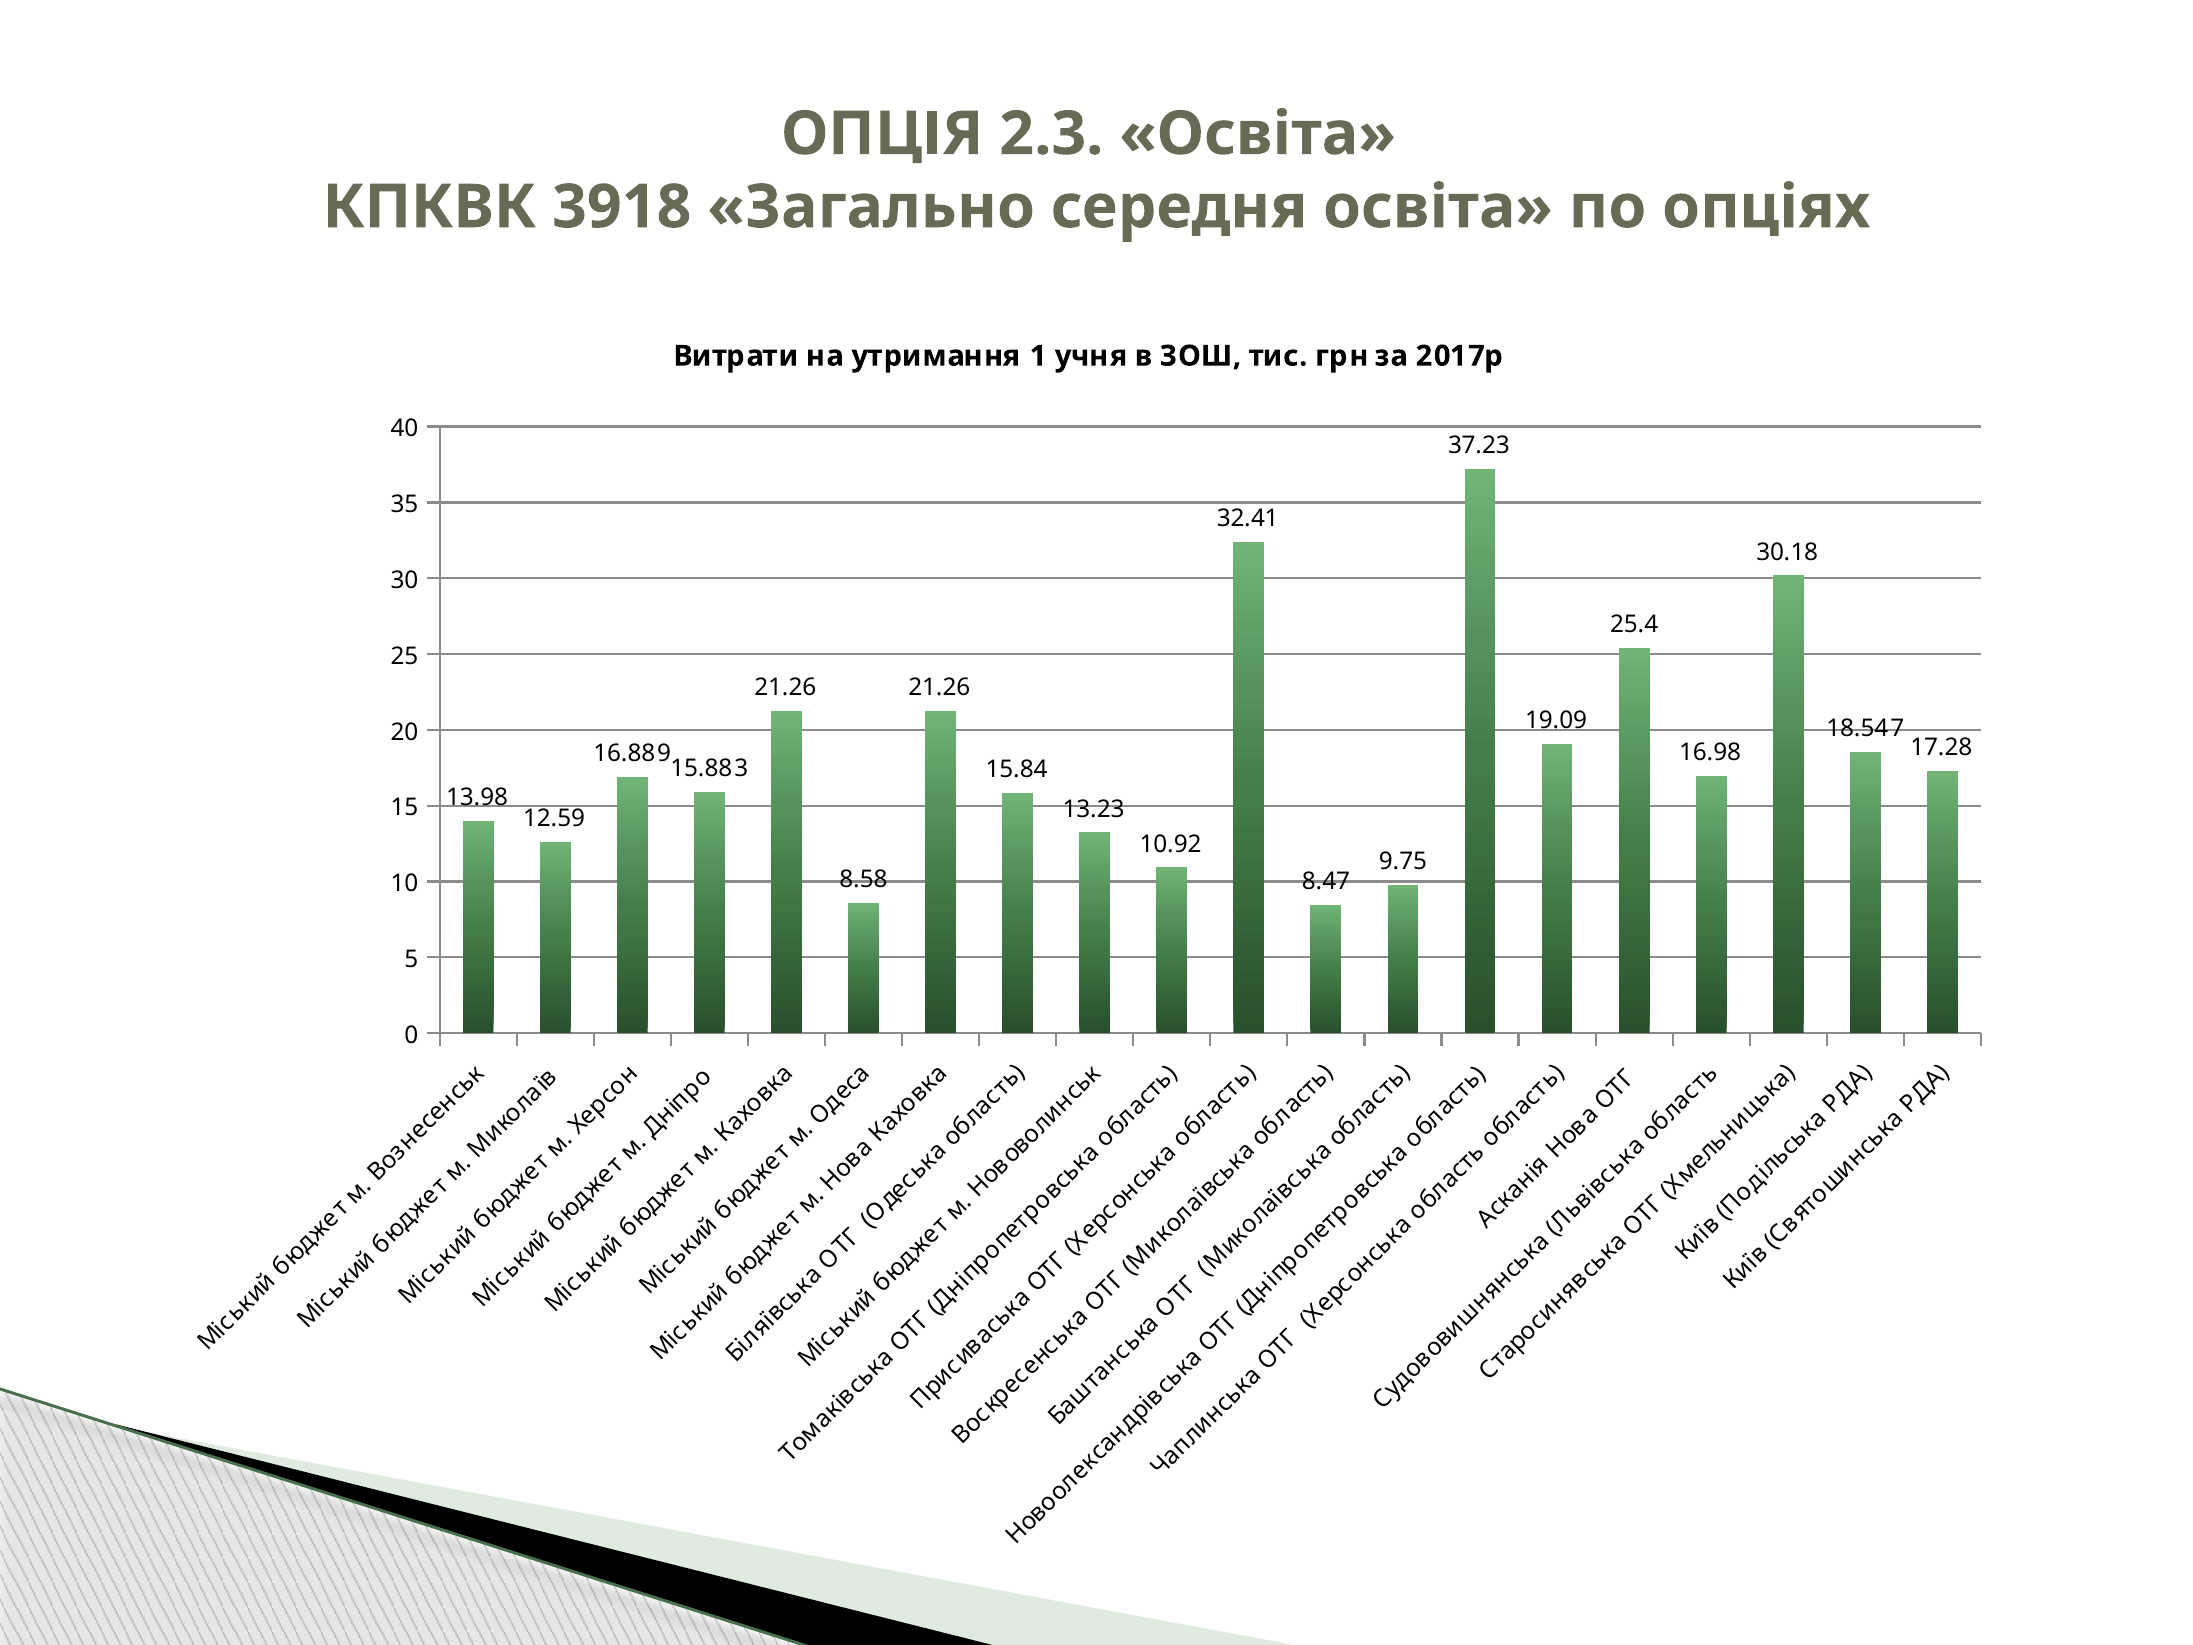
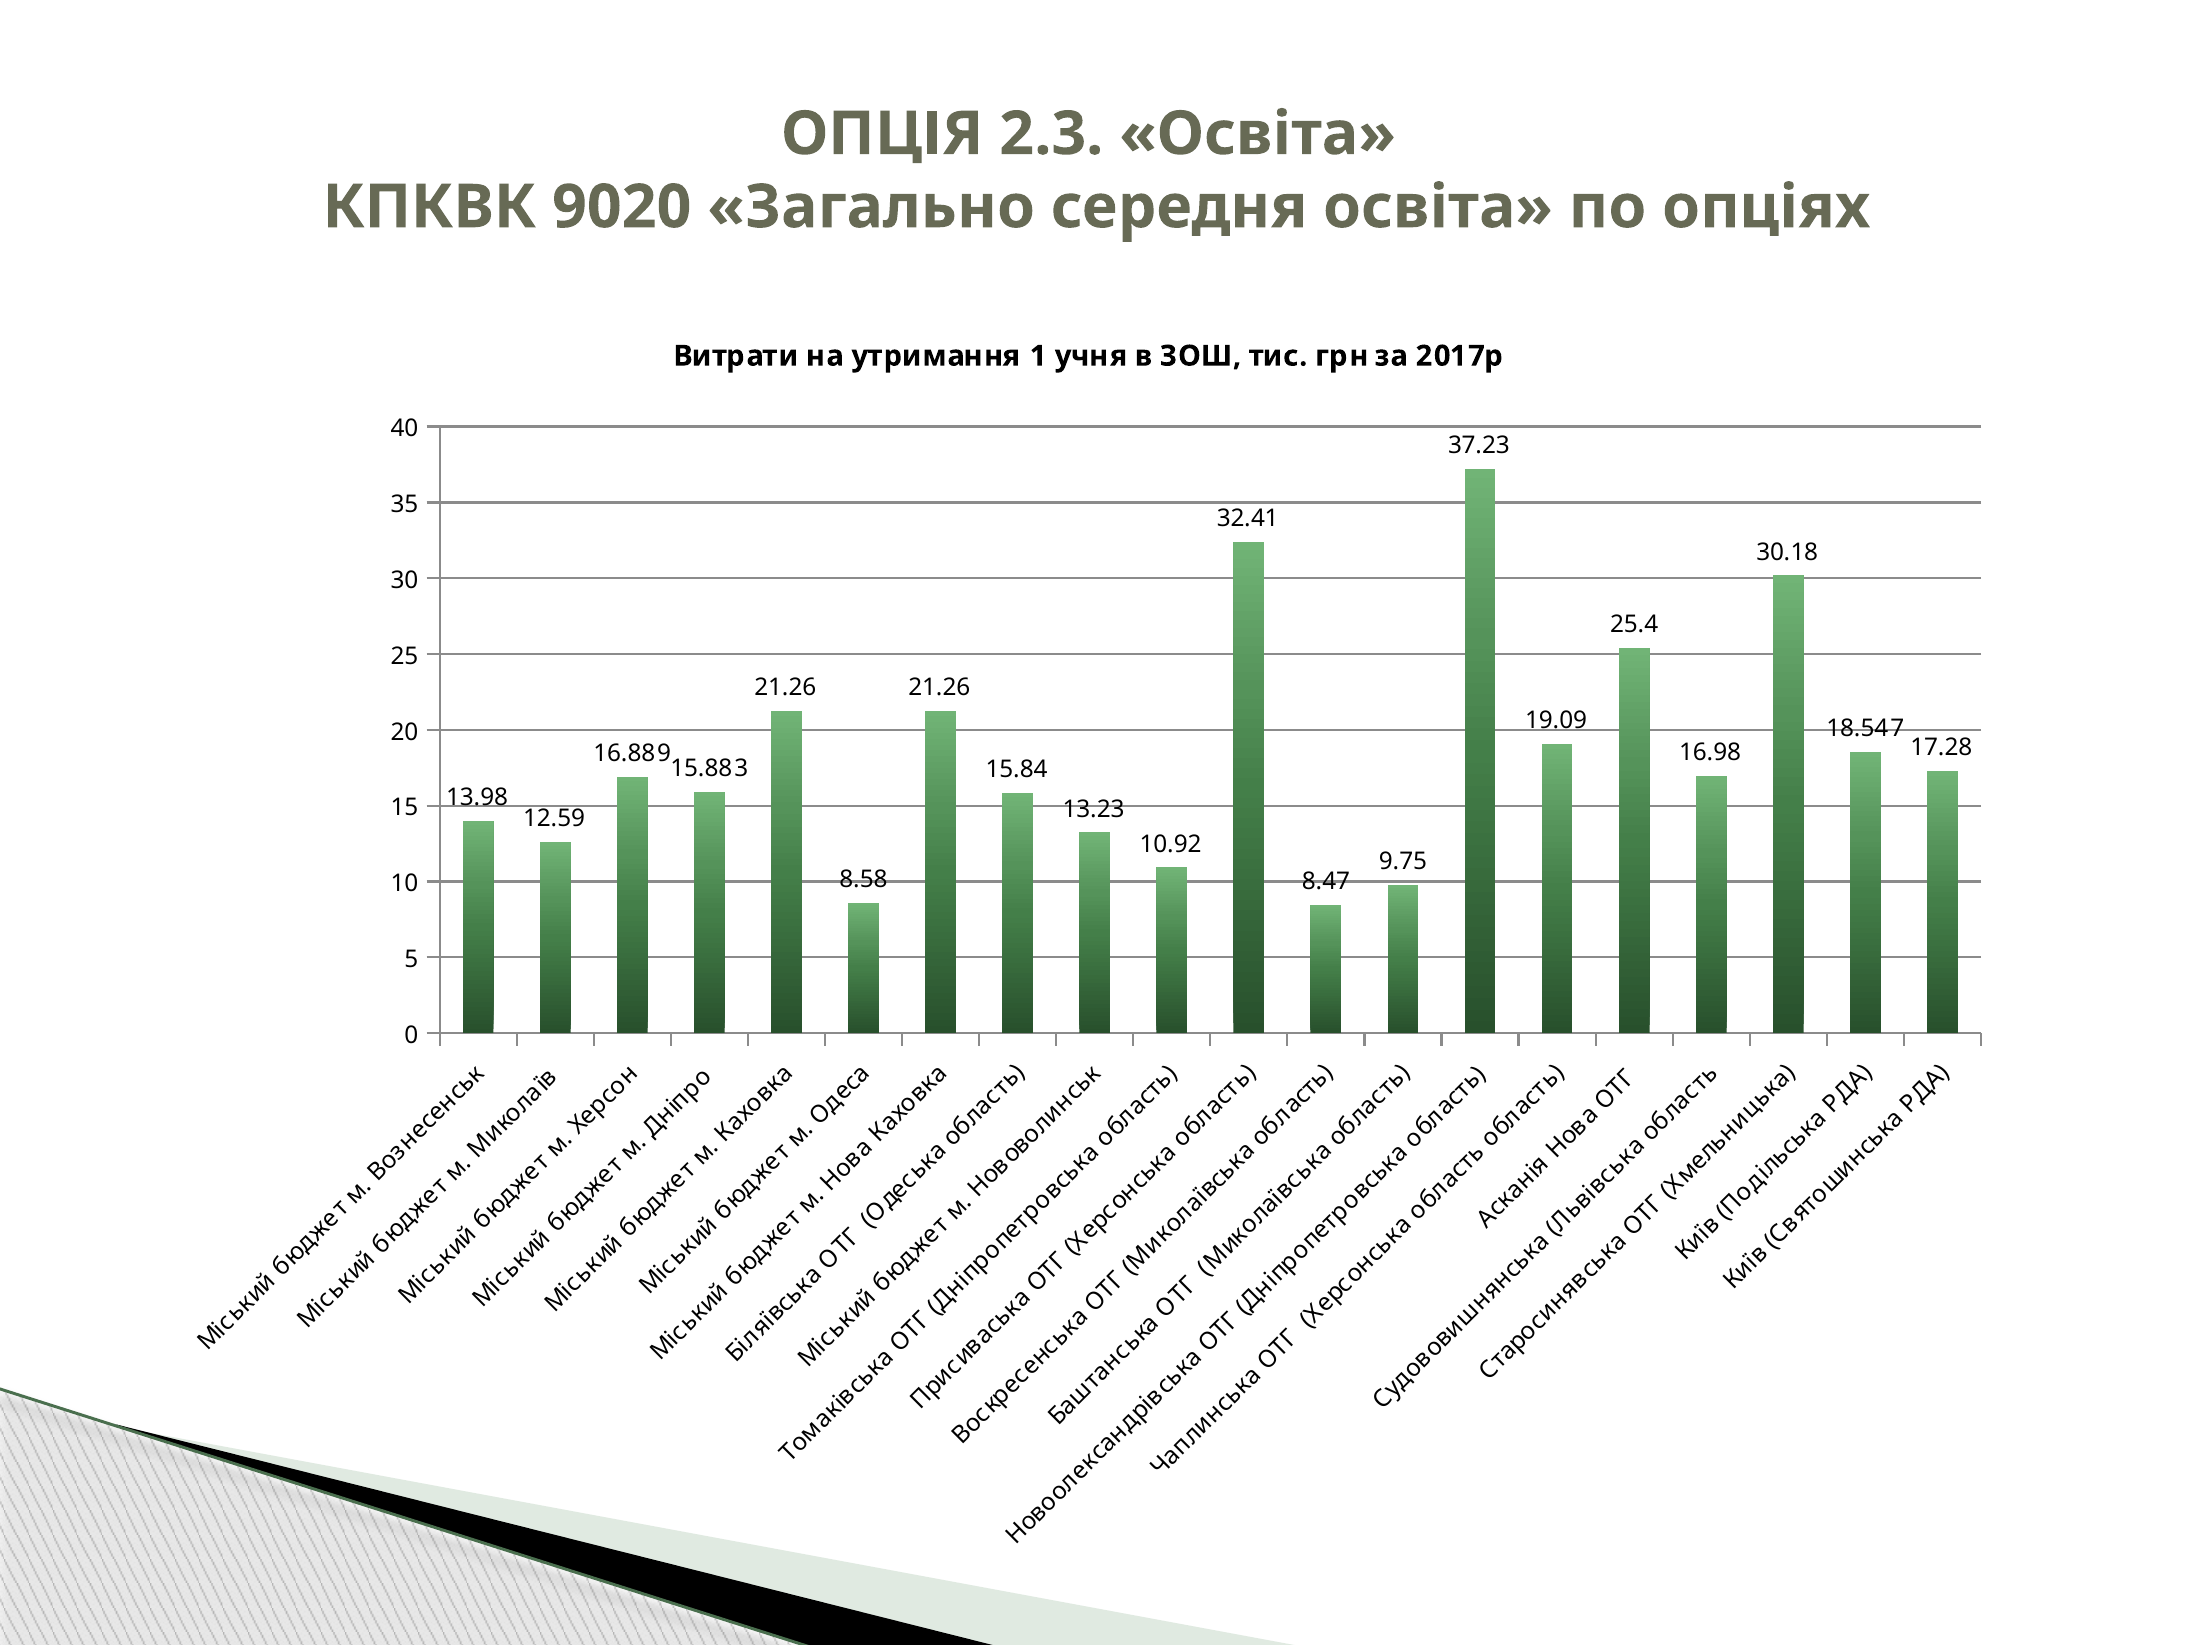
3918: 3918 -> 9020
